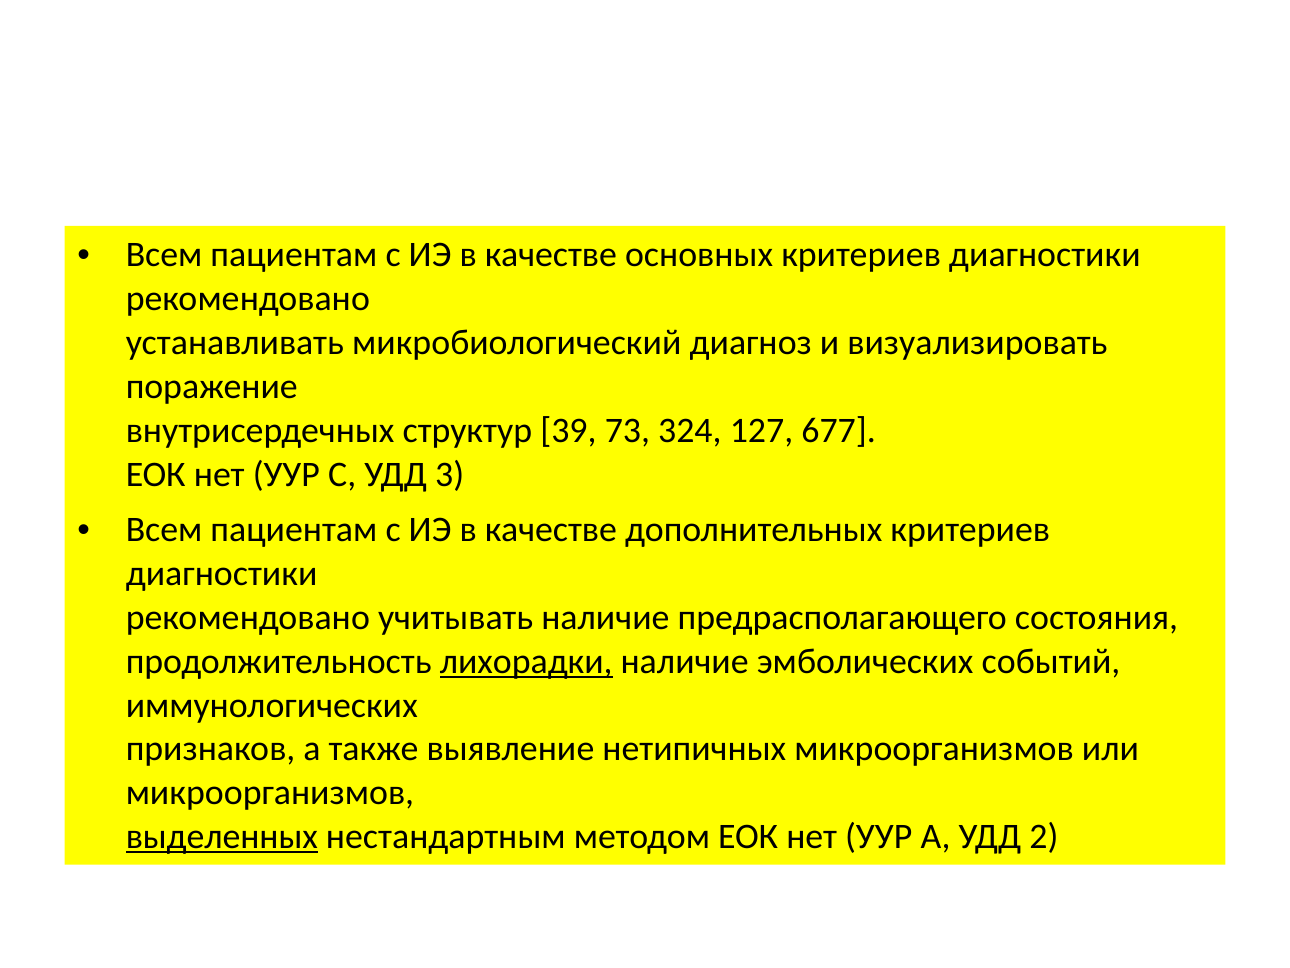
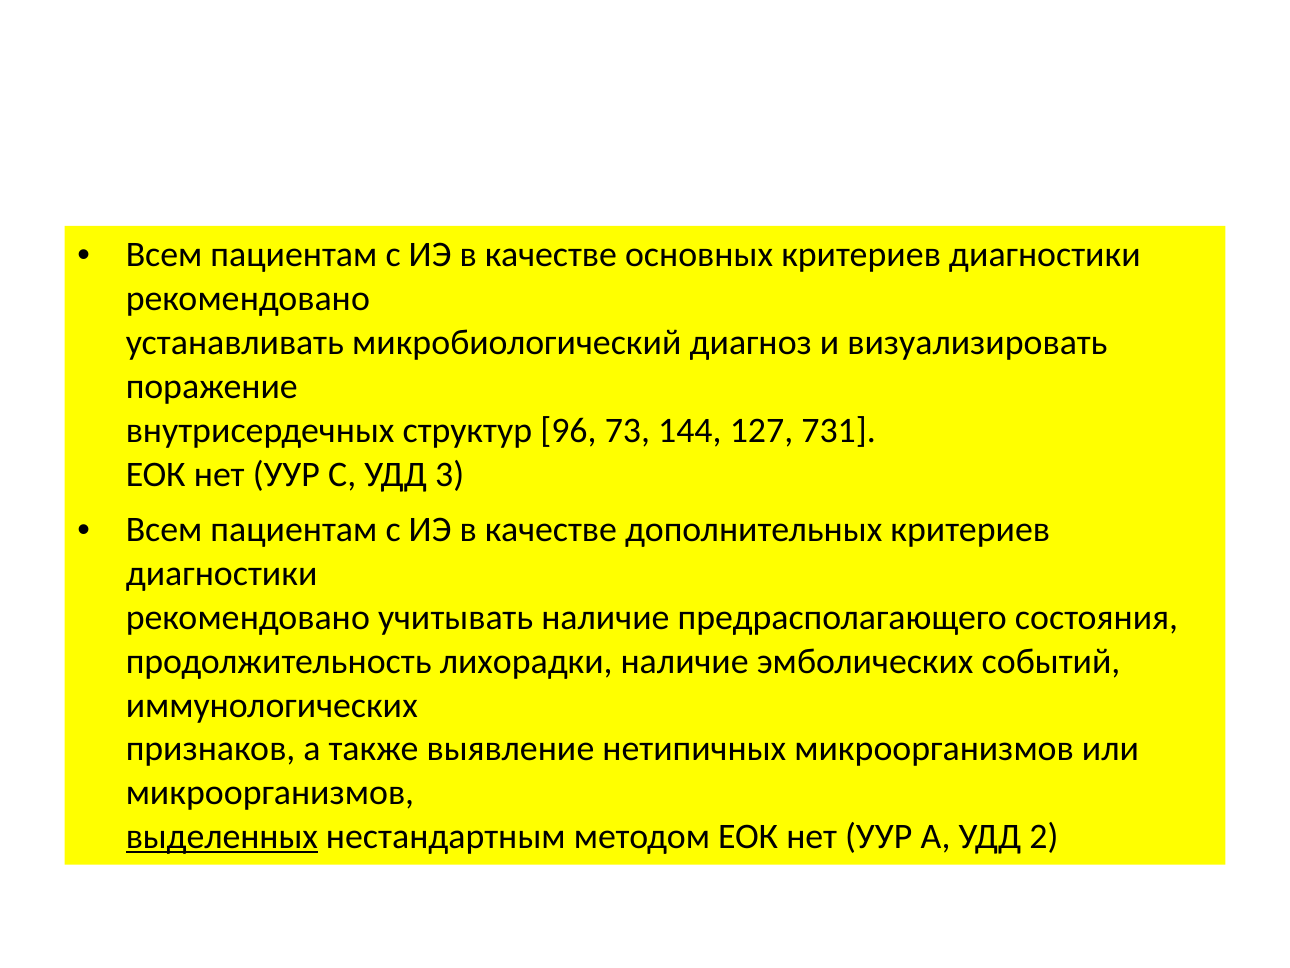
39: 39 -> 96
324: 324 -> 144
677: 677 -> 731
лихорадки underline: present -> none
